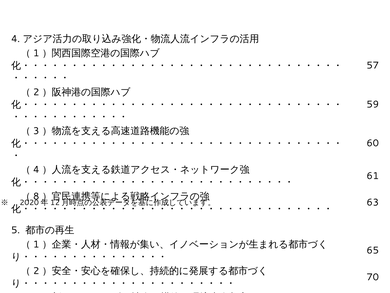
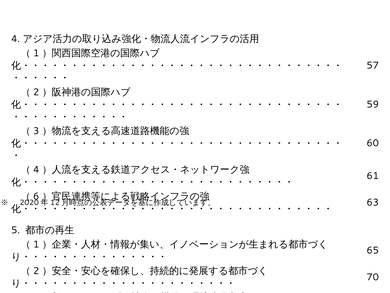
8: 8 -> 6
